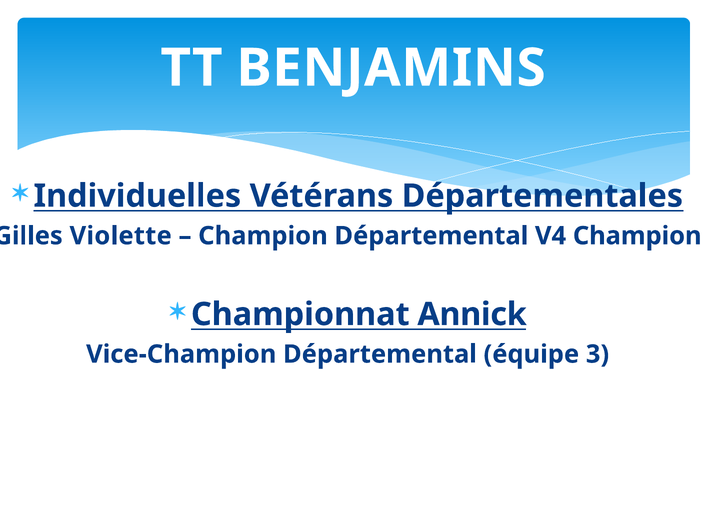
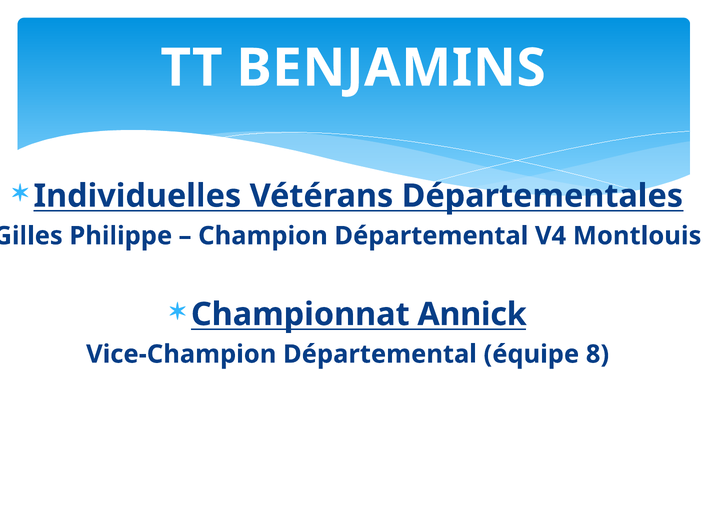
Violette: Violette -> Philippe
V4 Champion: Champion -> Montlouis
3: 3 -> 8
